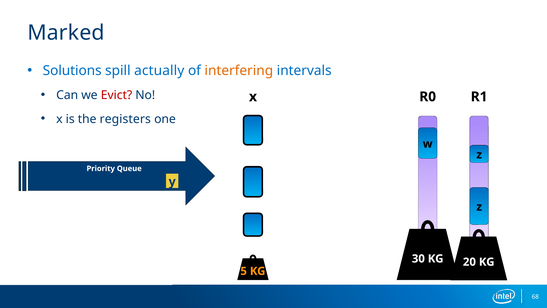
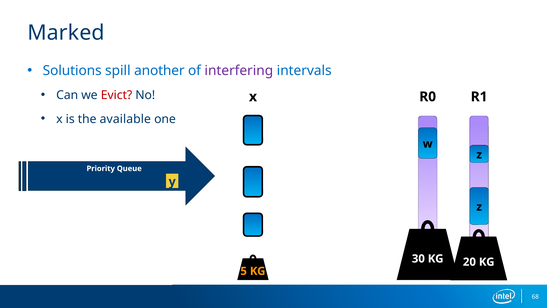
actually: actually -> another
interfering colour: orange -> purple
registers: registers -> available
